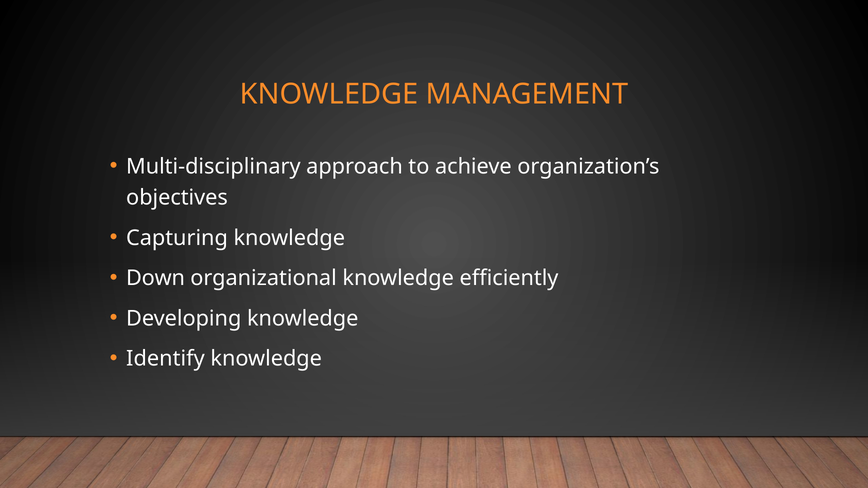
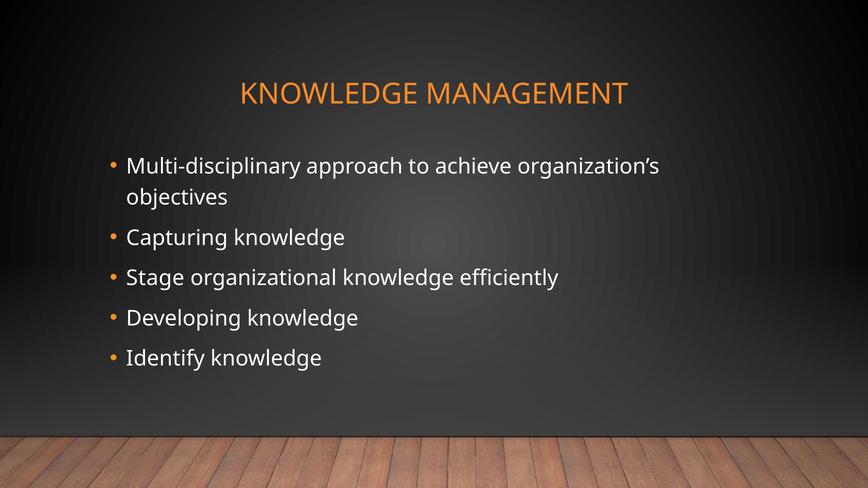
Down: Down -> Stage
